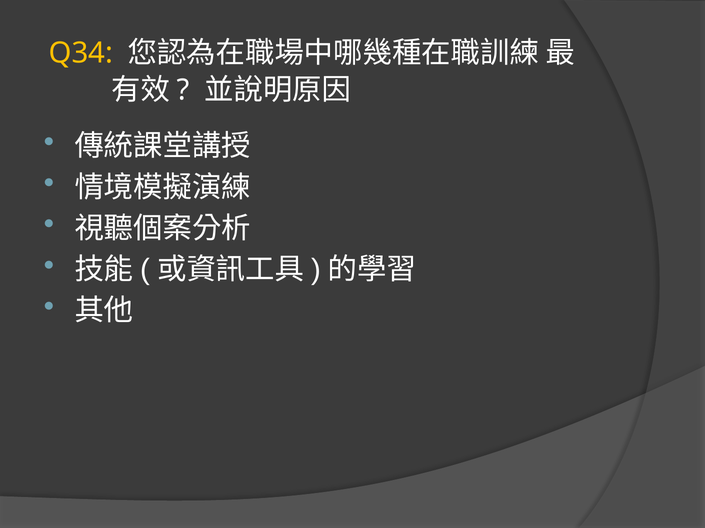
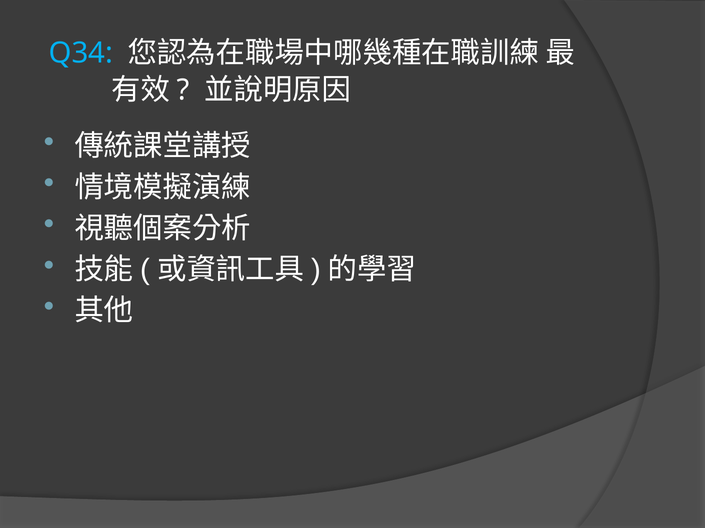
Q34 colour: yellow -> light blue
